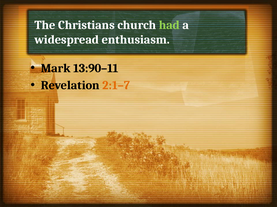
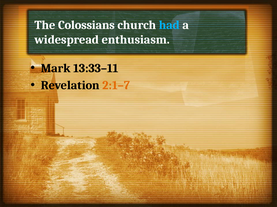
Christians: Christians -> Colossians
had colour: light green -> light blue
13:90–11: 13:90–11 -> 13:33–11
